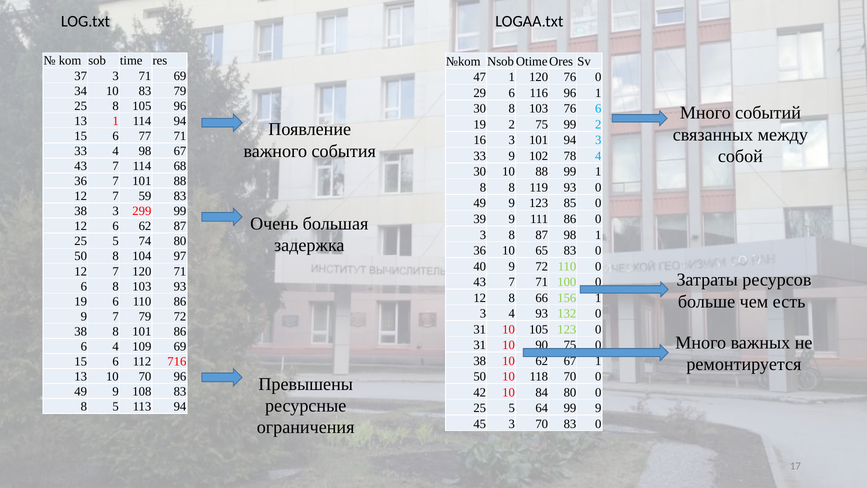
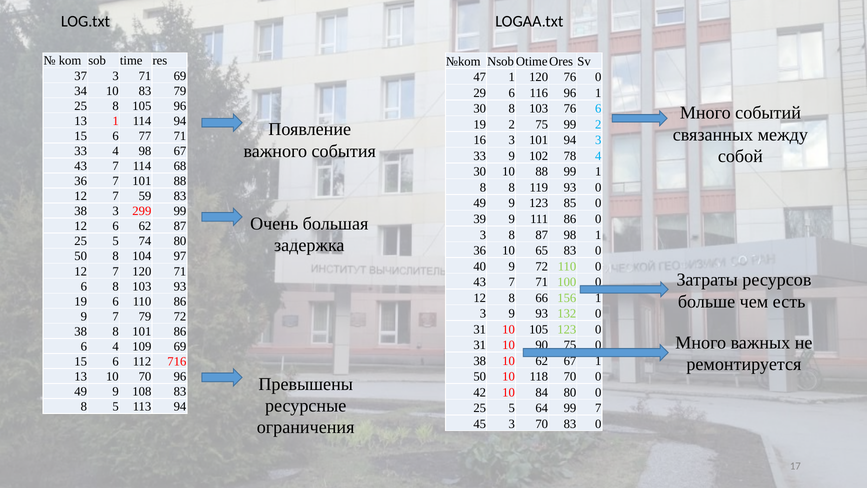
3 4: 4 -> 9
99 9: 9 -> 7
